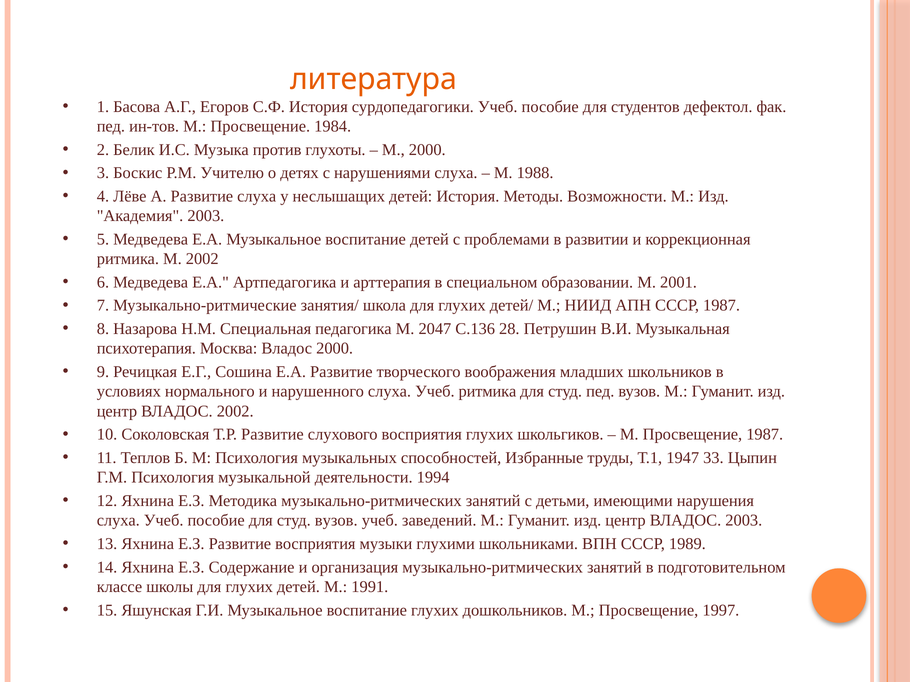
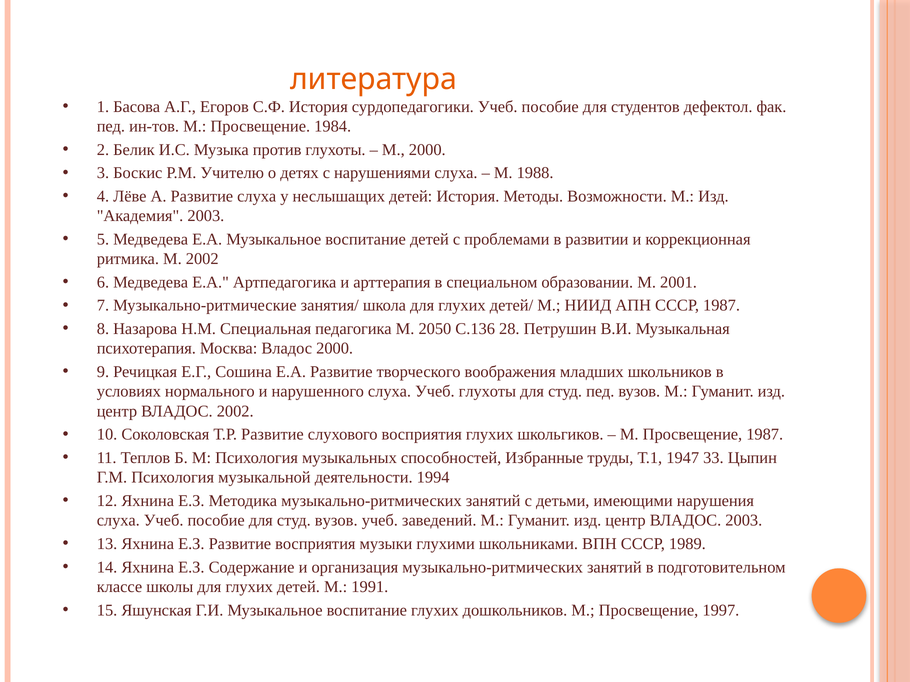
2047: 2047 -> 2050
Учеб ритмика: ритмика -> глухоты
